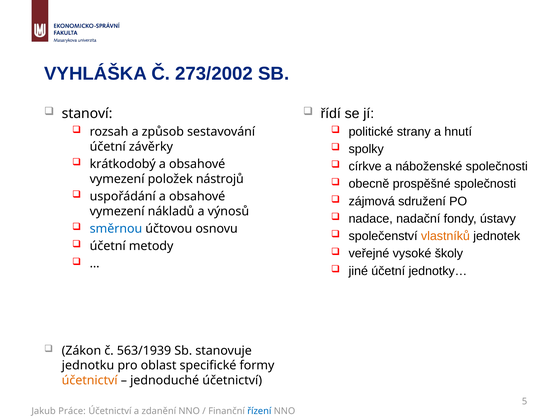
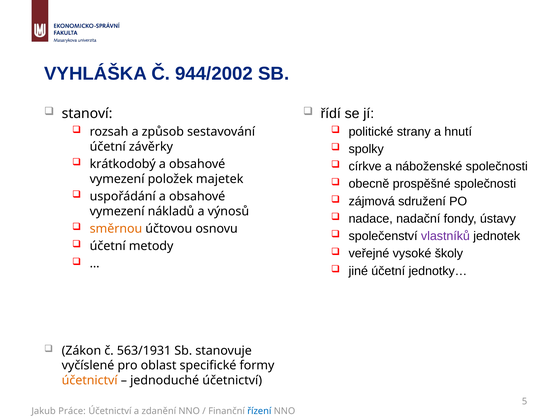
273/2002: 273/2002 -> 944/2002
nástrojů: nástrojů -> majetek
směrnou colour: blue -> orange
vlastníků colour: orange -> purple
563/1939: 563/1939 -> 563/1931
jednotku: jednotku -> vyčíslené
